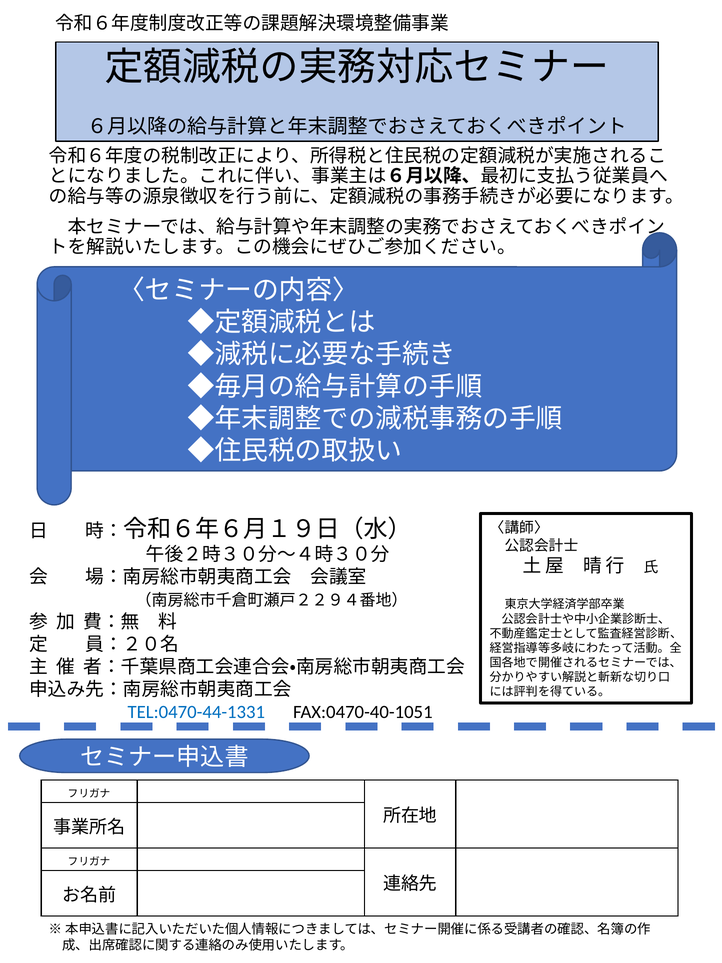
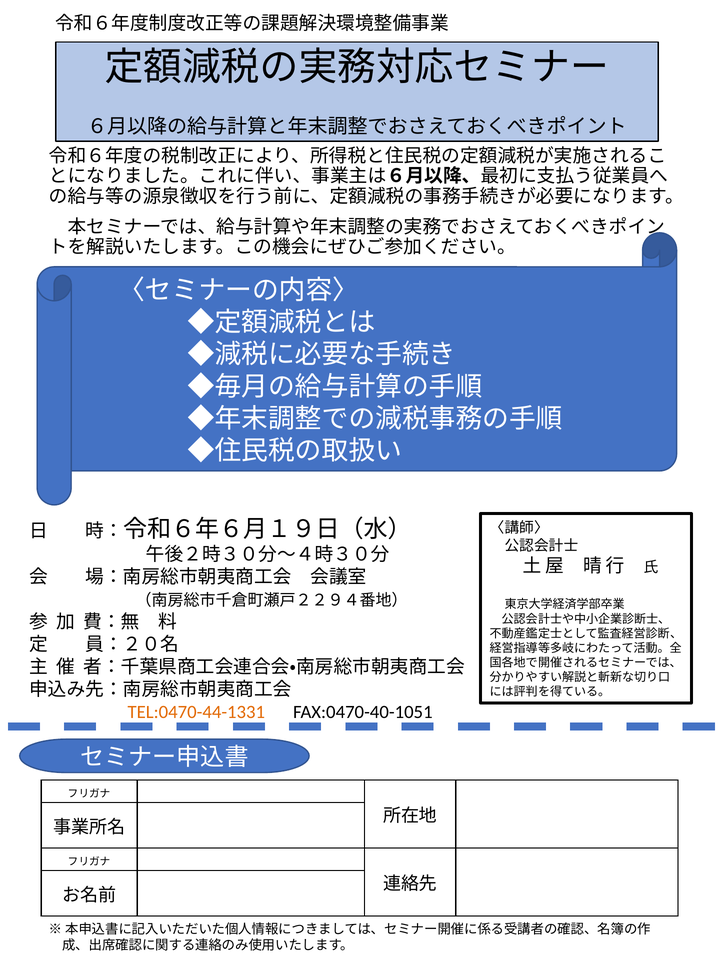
TEL:0470-44-1331 colour: blue -> orange
